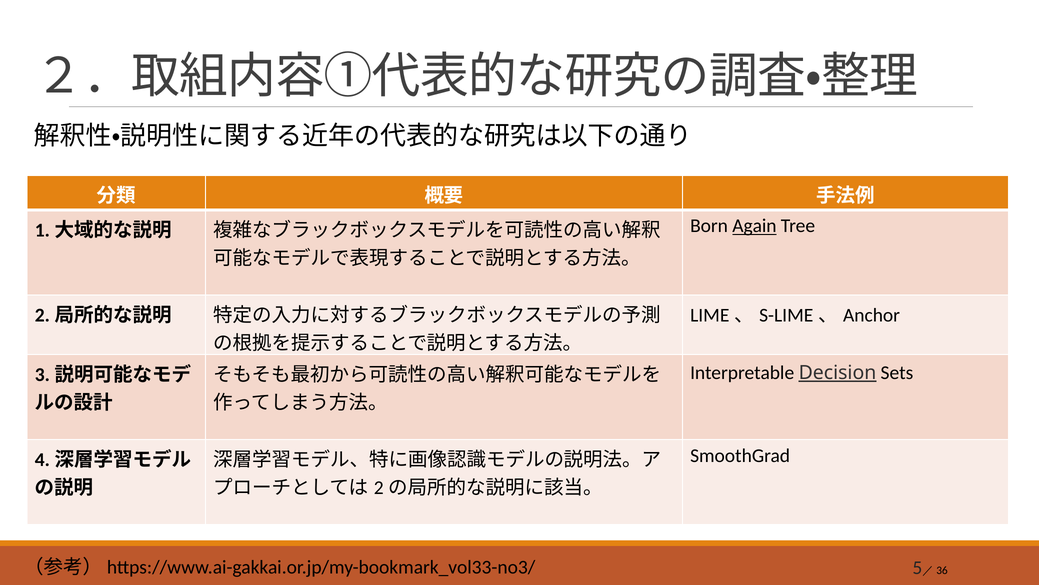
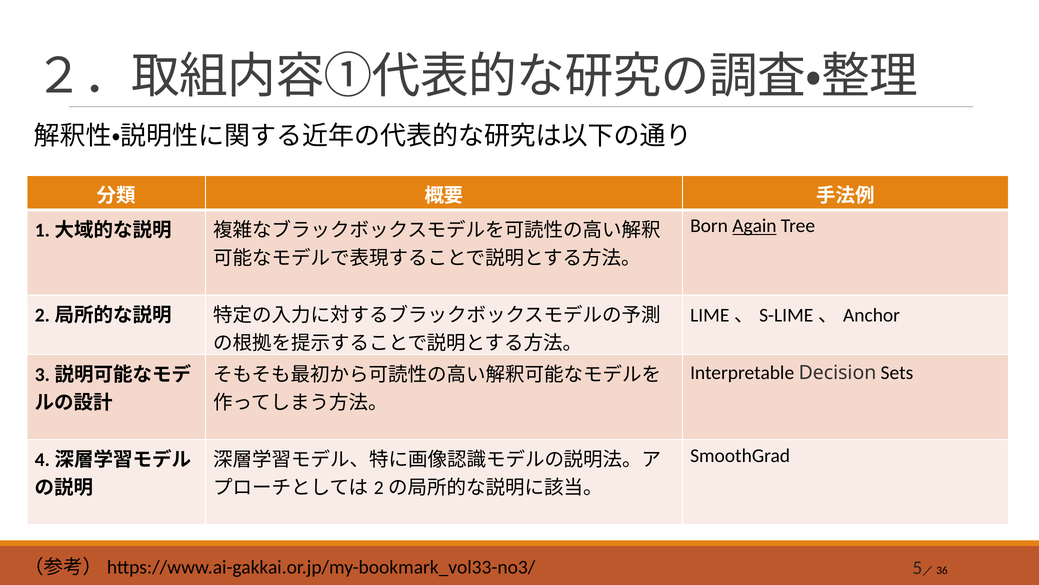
Decision underline: present -> none
